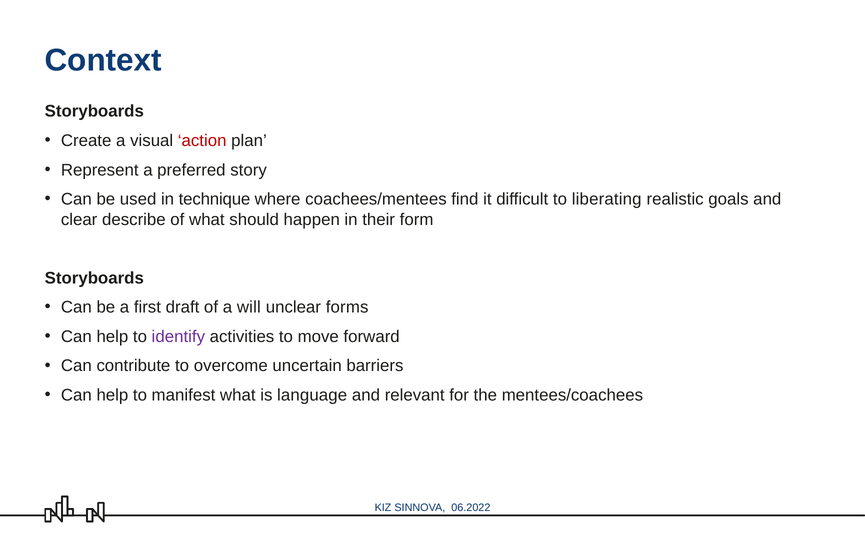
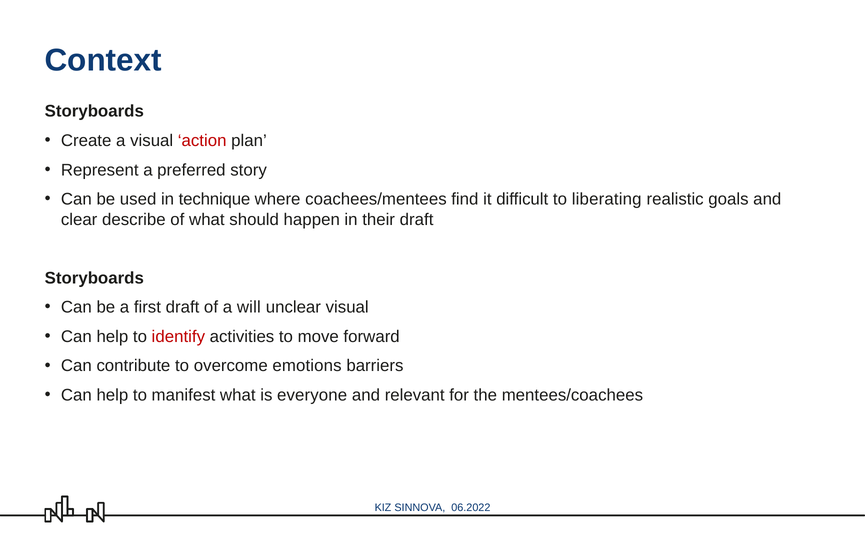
their form: form -> draft
unclear forms: forms -> visual
identify colour: purple -> red
uncertain: uncertain -> emotions
language: language -> everyone
